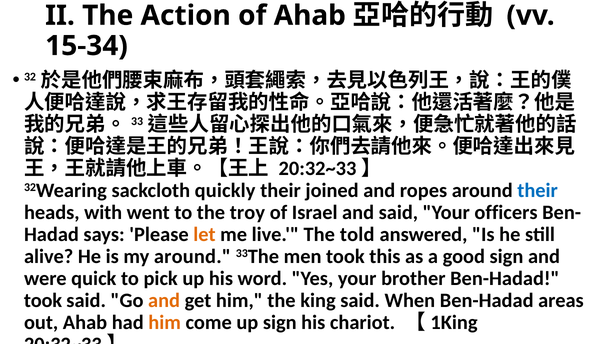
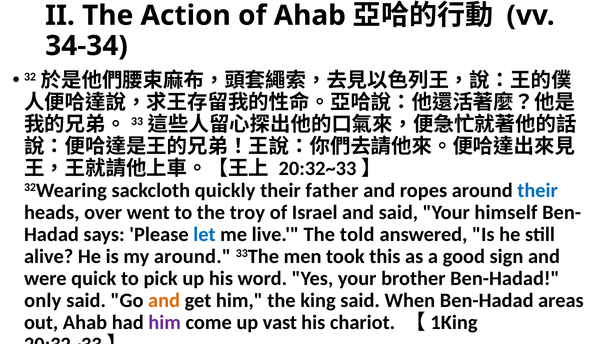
15-34: 15-34 -> 34-34
joined: joined -> father
with: with -> over
officers: officers -> himself
let colour: orange -> blue
took at (43, 301): took -> only
him at (165, 323) colour: orange -> purple
up sign: sign -> vast
